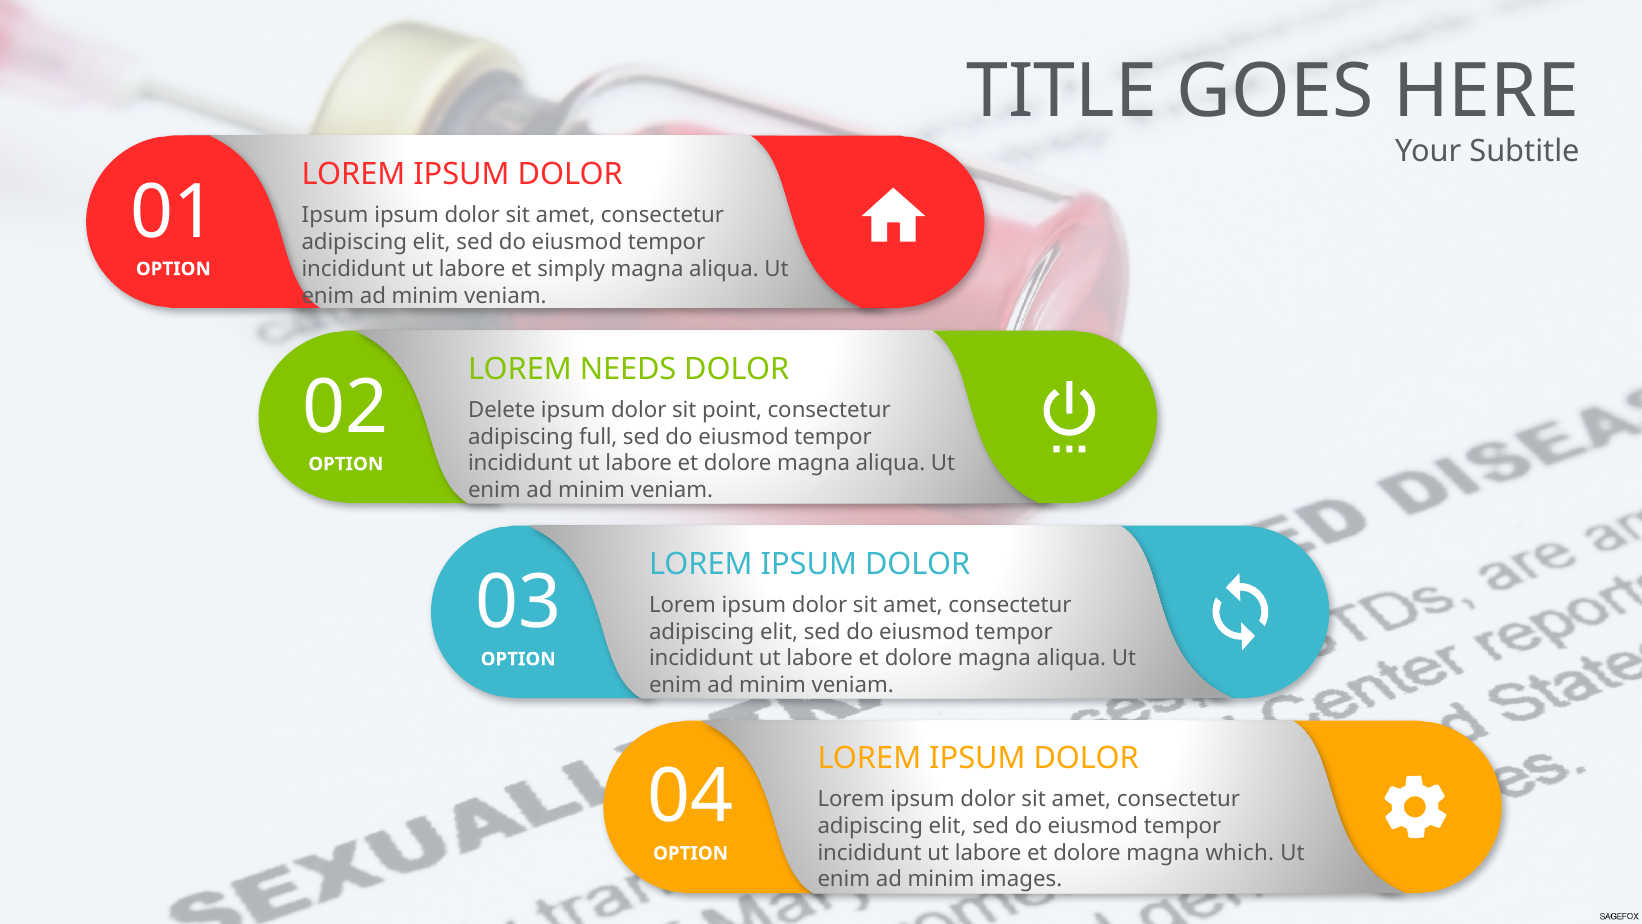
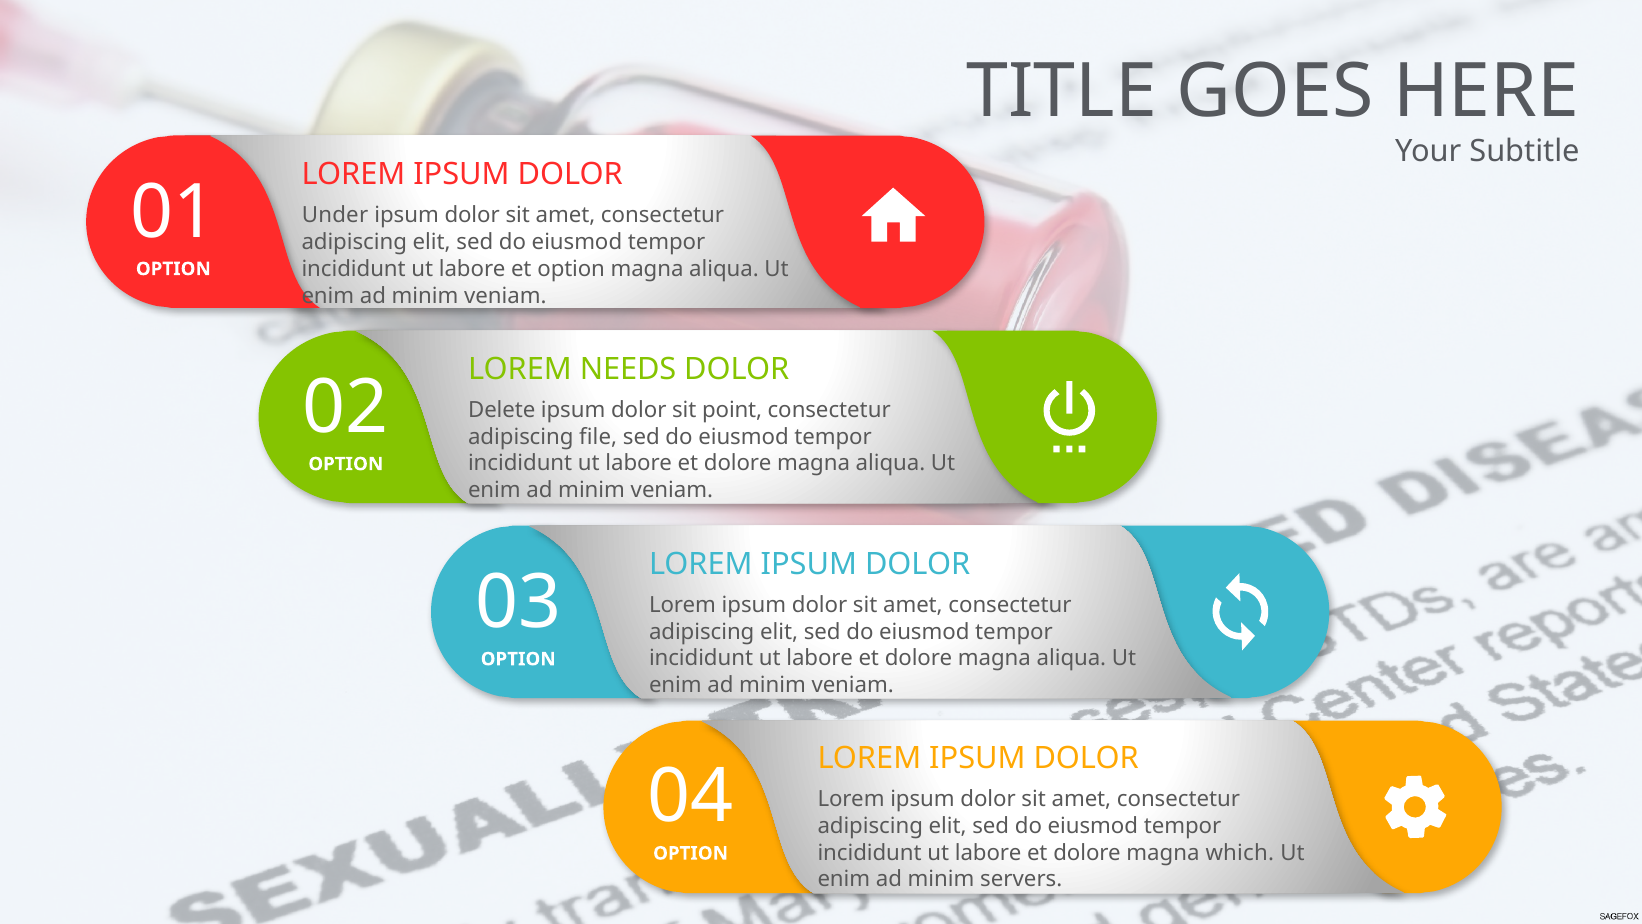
Ipsum at (335, 215): Ipsum -> Under
et simply: simply -> option
full: full -> file
images: images -> servers
